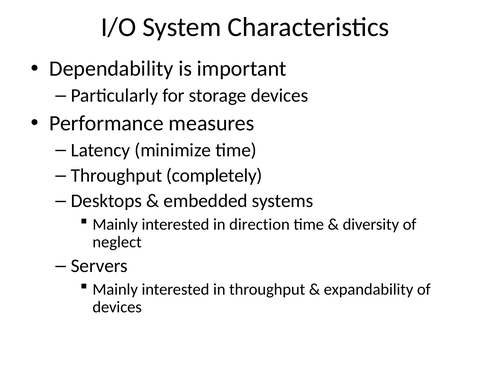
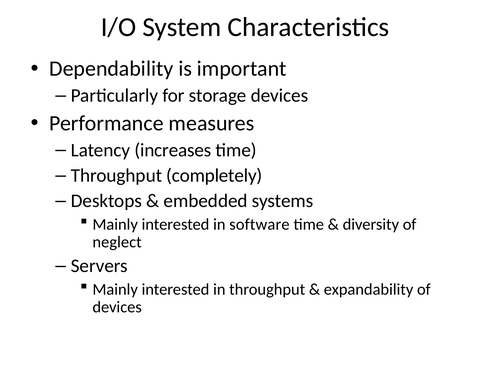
minimize: minimize -> increases
direction: direction -> software
